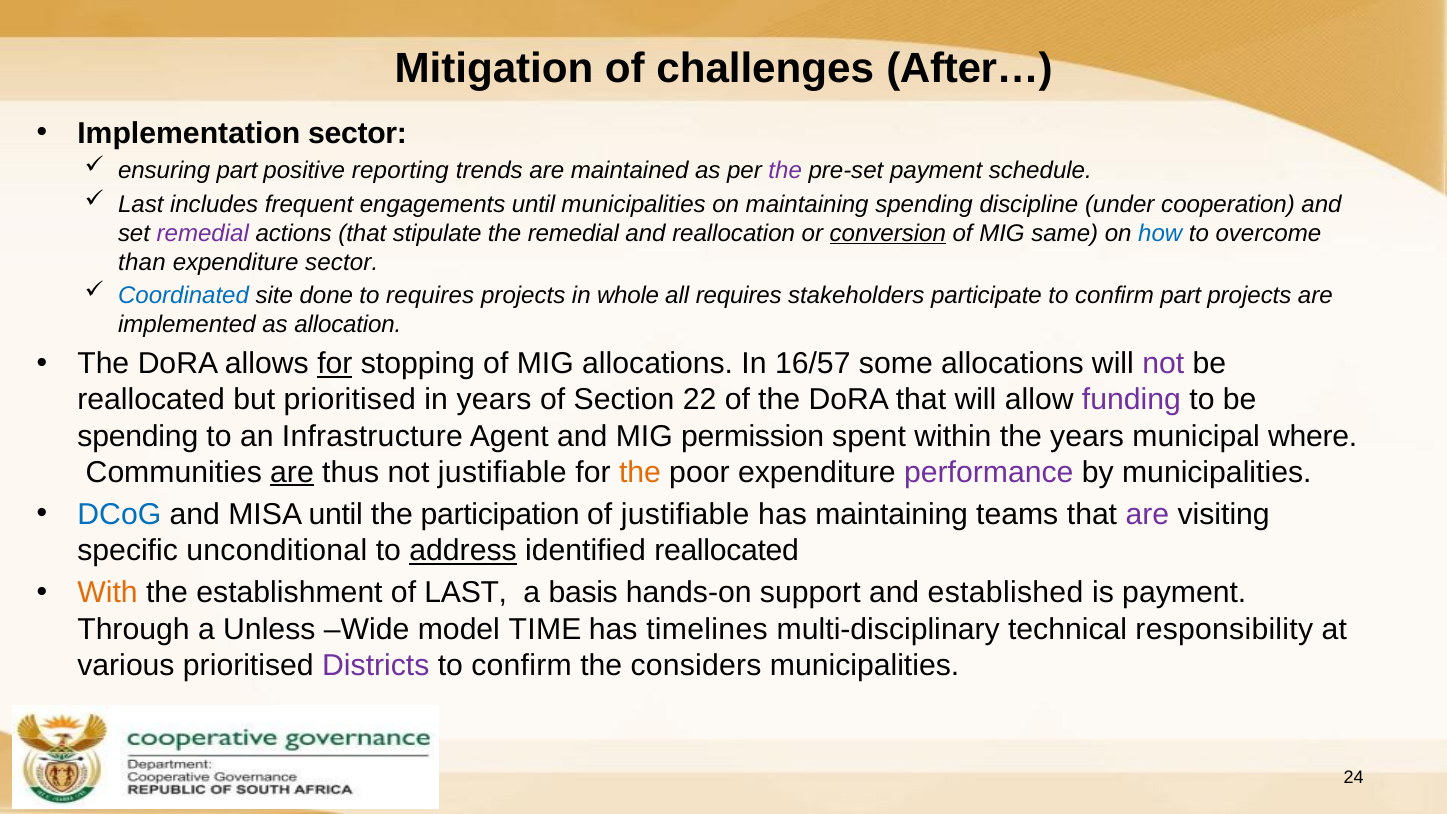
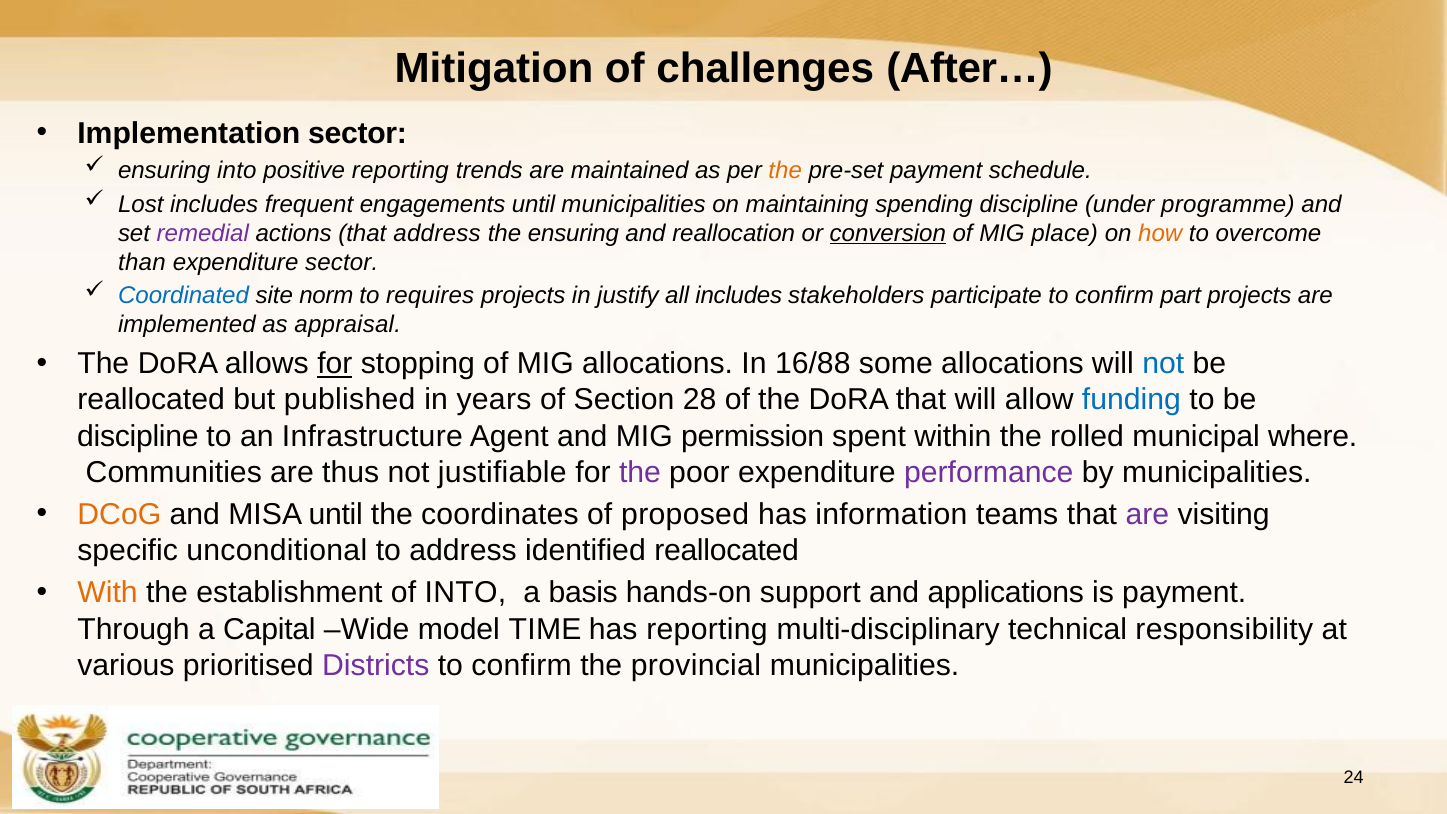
ensuring part: part -> into
the at (785, 170) colour: purple -> orange
Last at (141, 204): Last -> Lost
cooperation: cooperation -> programme
that stipulate: stipulate -> address
the remedial: remedial -> ensuring
same: same -> place
how colour: blue -> orange
done: done -> norm
whole: whole -> justify
all requires: requires -> includes
allocation: allocation -> appraisal
16/57: 16/57 -> 16/88
not at (1163, 364) colour: purple -> blue
but prioritised: prioritised -> published
22: 22 -> 28
funding colour: purple -> blue
spending at (138, 436): spending -> discipline
the years: years -> rolled
are at (292, 472) underline: present -> none
the at (640, 472) colour: orange -> purple
DCoG colour: blue -> orange
participation: participation -> coordinates
of justifiable: justifiable -> proposed
has maintaining: maintaining -> information
address at (463, 551) underline: present -> none
of LAST: LAST -> INTO
established: established -> applications
Unless: Unless -> Capital
has timelines: timelines -> reporting
considers: considers -> provincial
